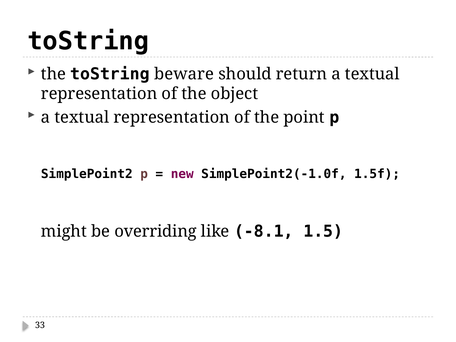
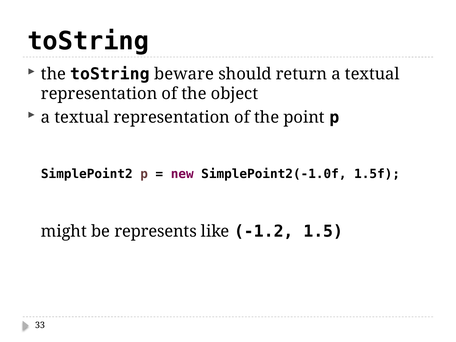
overriding: overriding -> represents
-8.1: -8.1 -> -1.2
